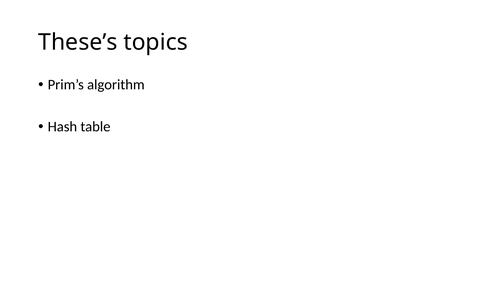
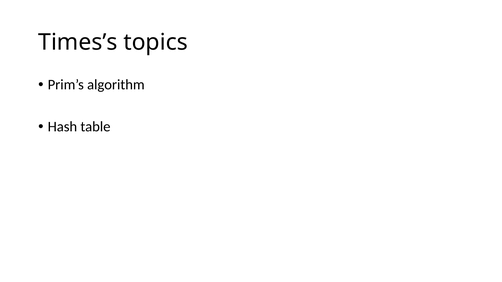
These’s: These’s -> Times’s
